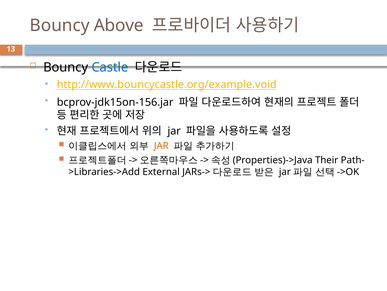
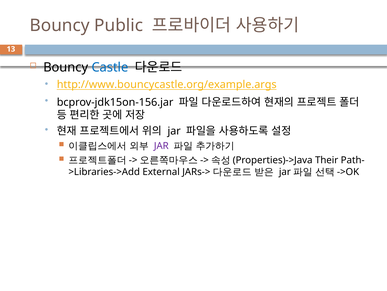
Above: Above -> Public
http://www.bouncycastle.org/example.void: http://www.bouncycastle.org/example.void -> http://www.bouncycastle.org/example.args
JAR at (161, 146) colour: orange -> purple
